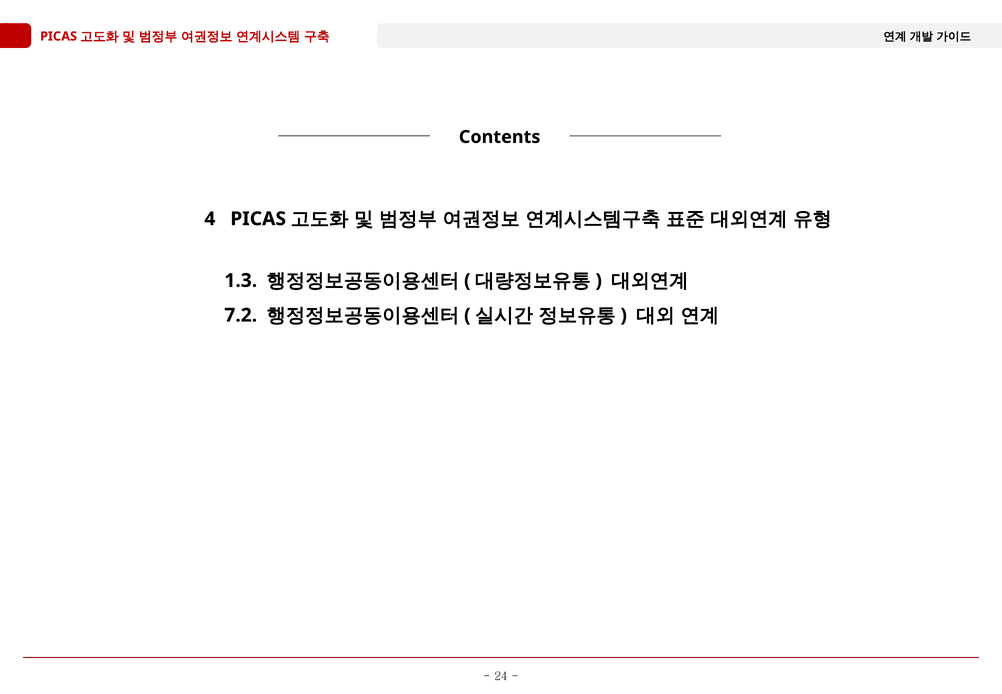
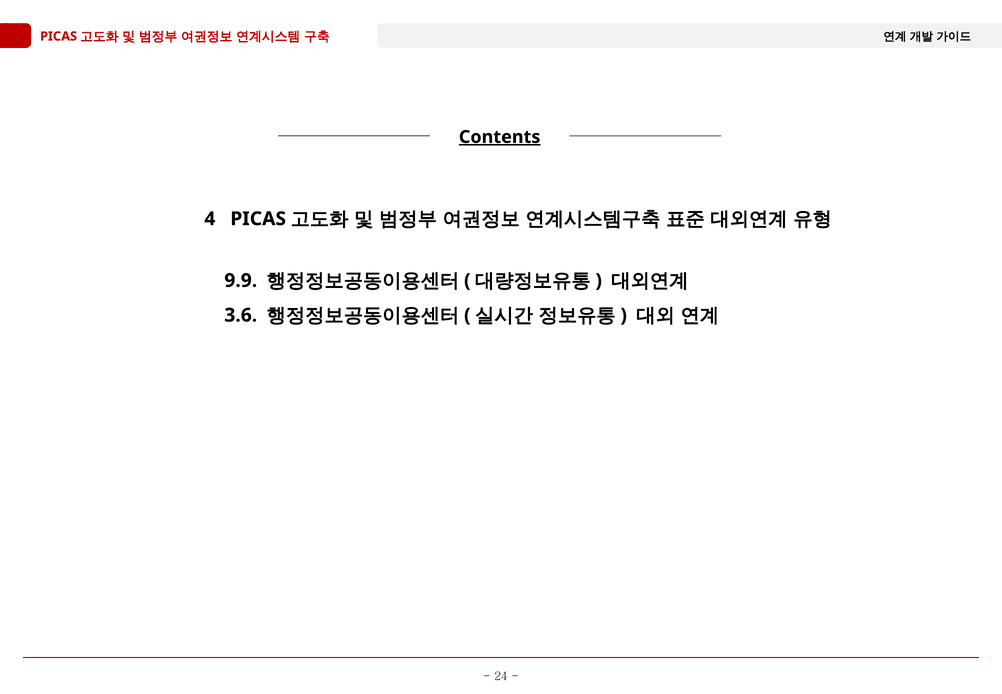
Contents underline: none -> present
1.3: 1.3 -> 9.9
7.2: 7.2 -> 3.6
